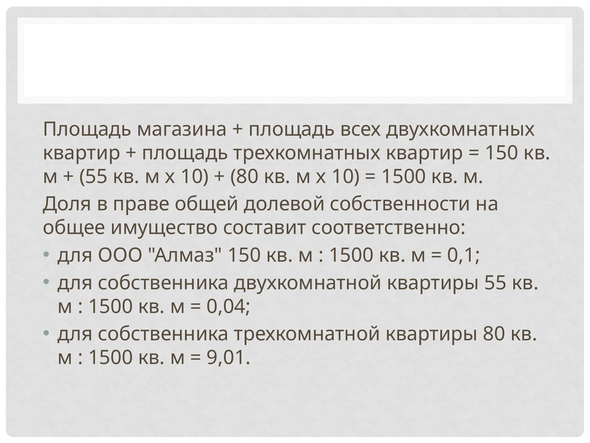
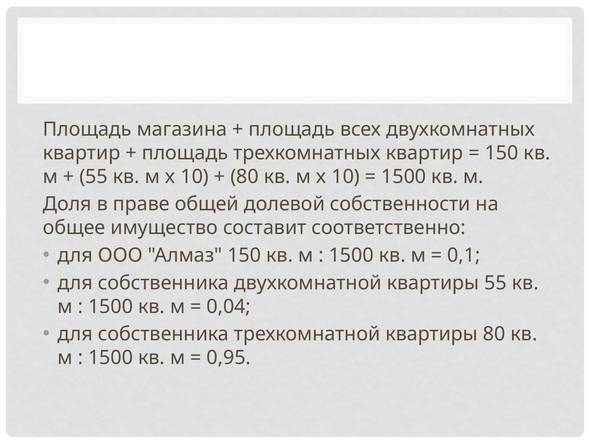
9,01: 9,01 -> 0,95
